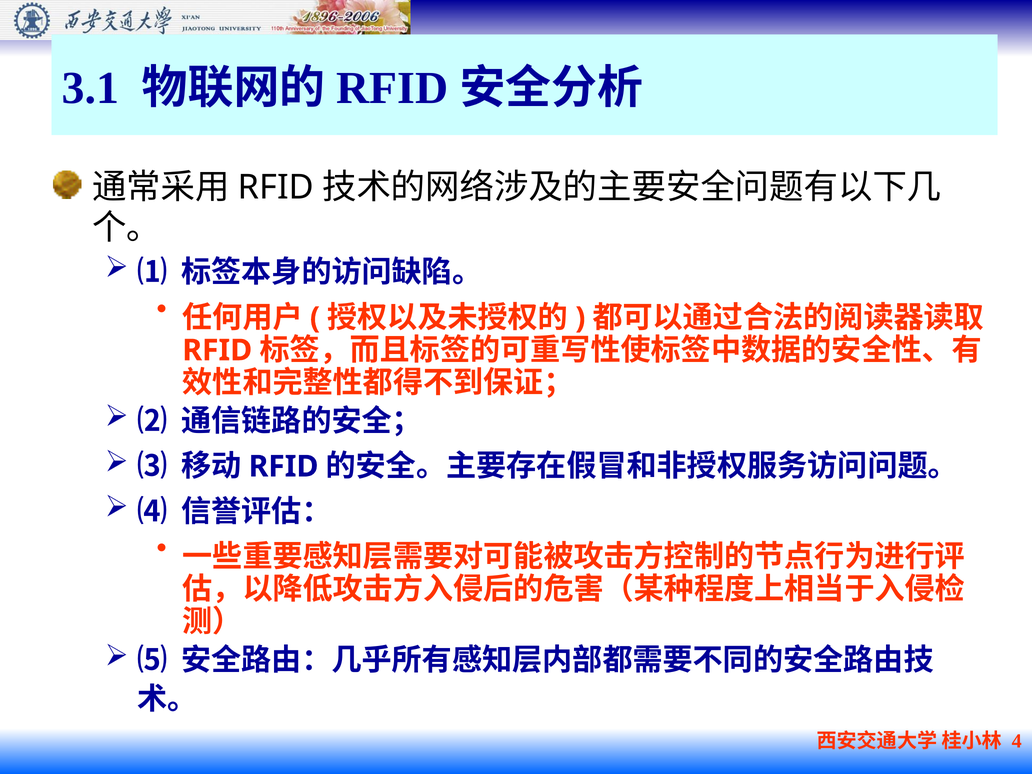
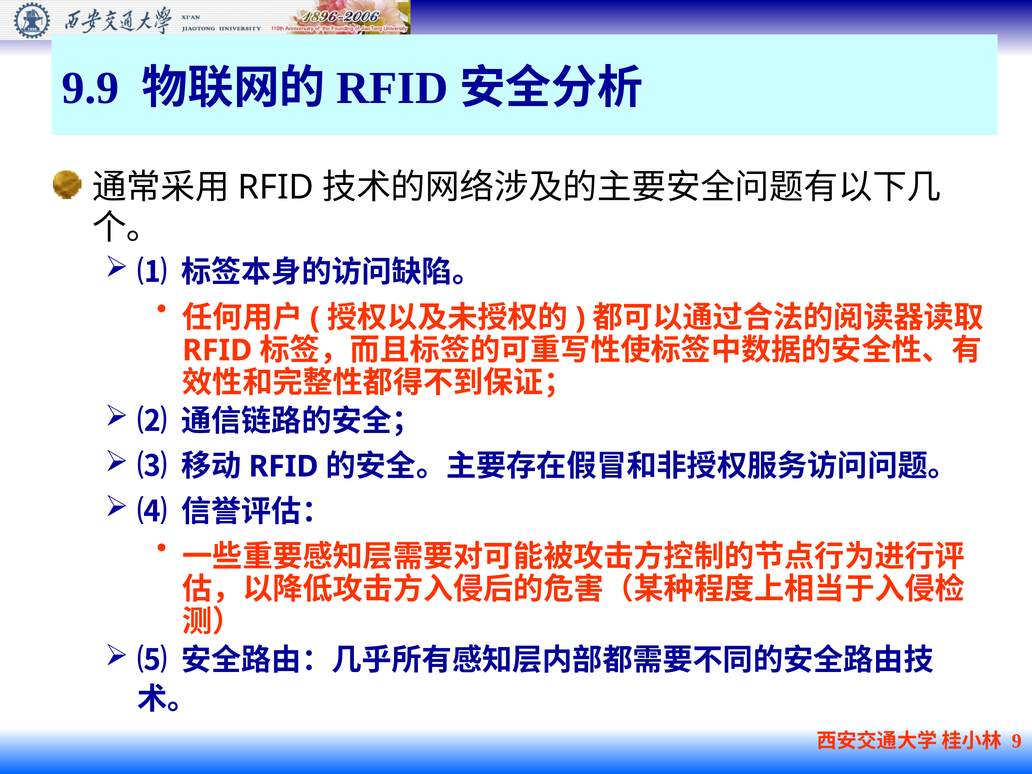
3.1: 3.1 -> 9.9
4: 4 -> 9
